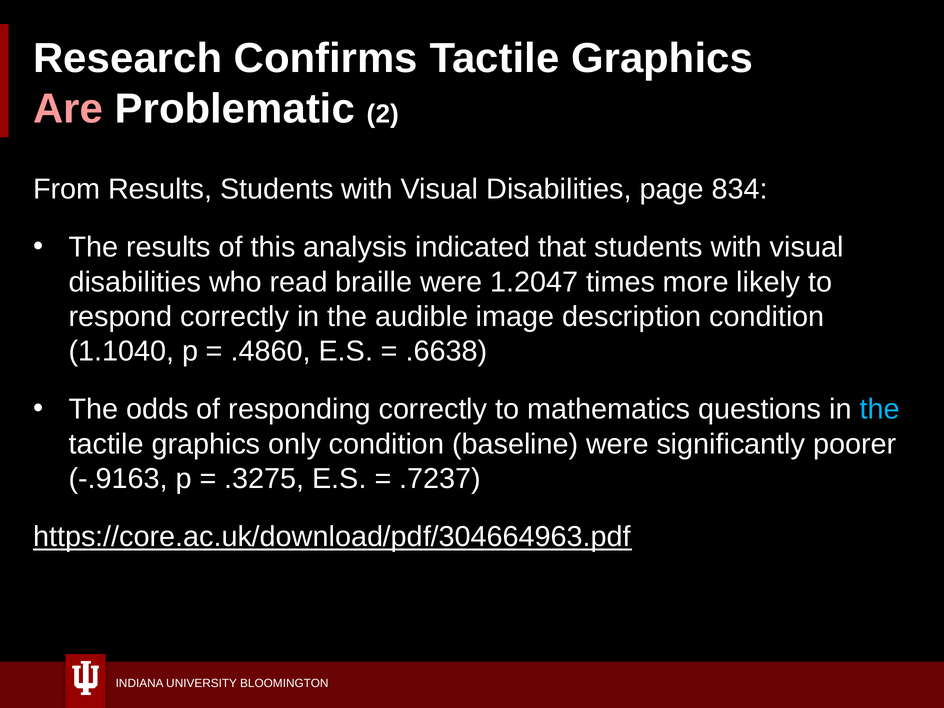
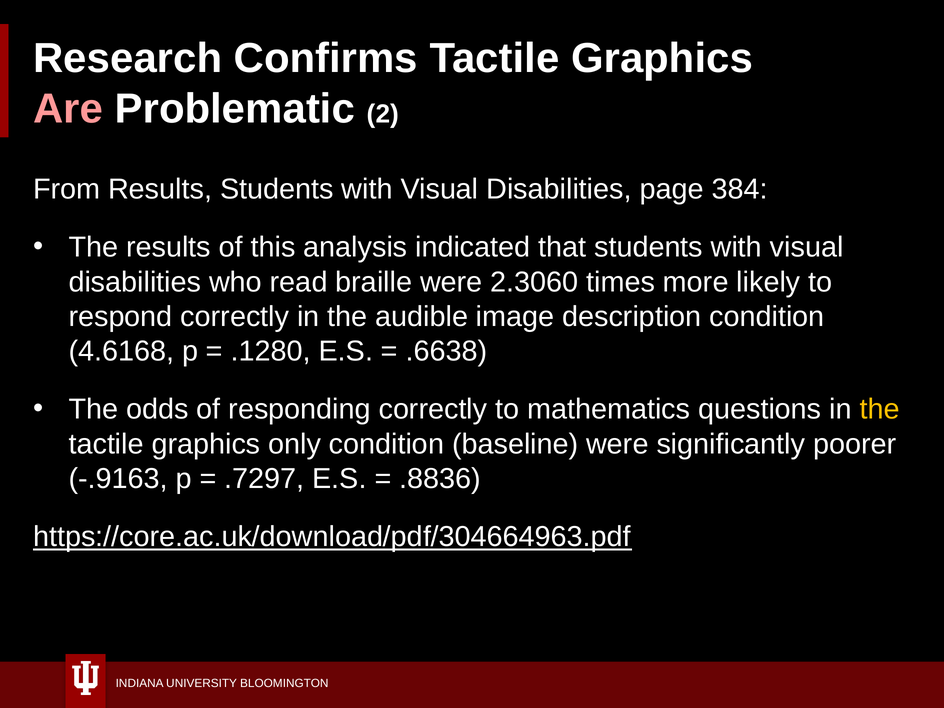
834: 834 -> 384
1.2047: 1.2047 -> 2.3060
1.1040: 1.1040 -> 4.6168
.4860: .4860 -> .1280
the at (880, 409) colour: light blue -> yellow
.3275: .3275 -> .7297
.7237: .7237 -> .8836
